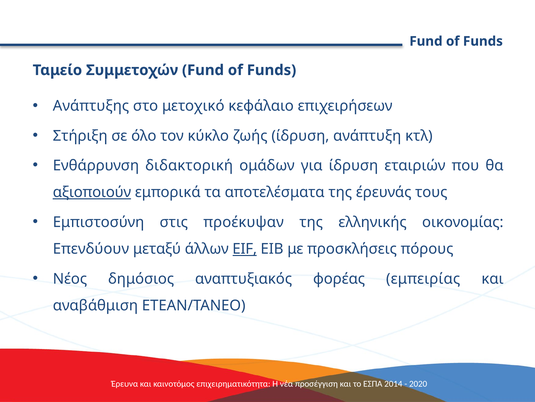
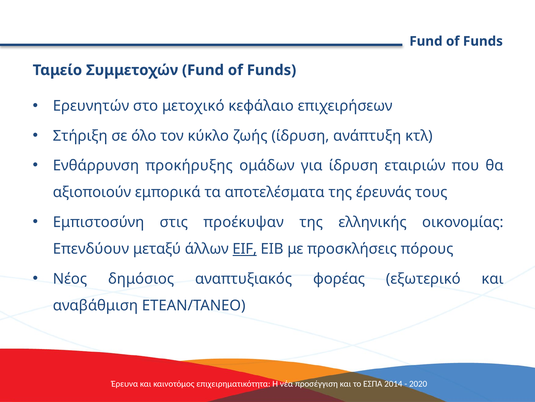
Ανάπτυξης: Ανάπτυξης -> Ερευνητών
διδακτορική: διδακτορική -> προκήρυξης
αξιοποιούν underline: present -> none
εμπειρίας: εμπειρίας -> εξωτερικό
